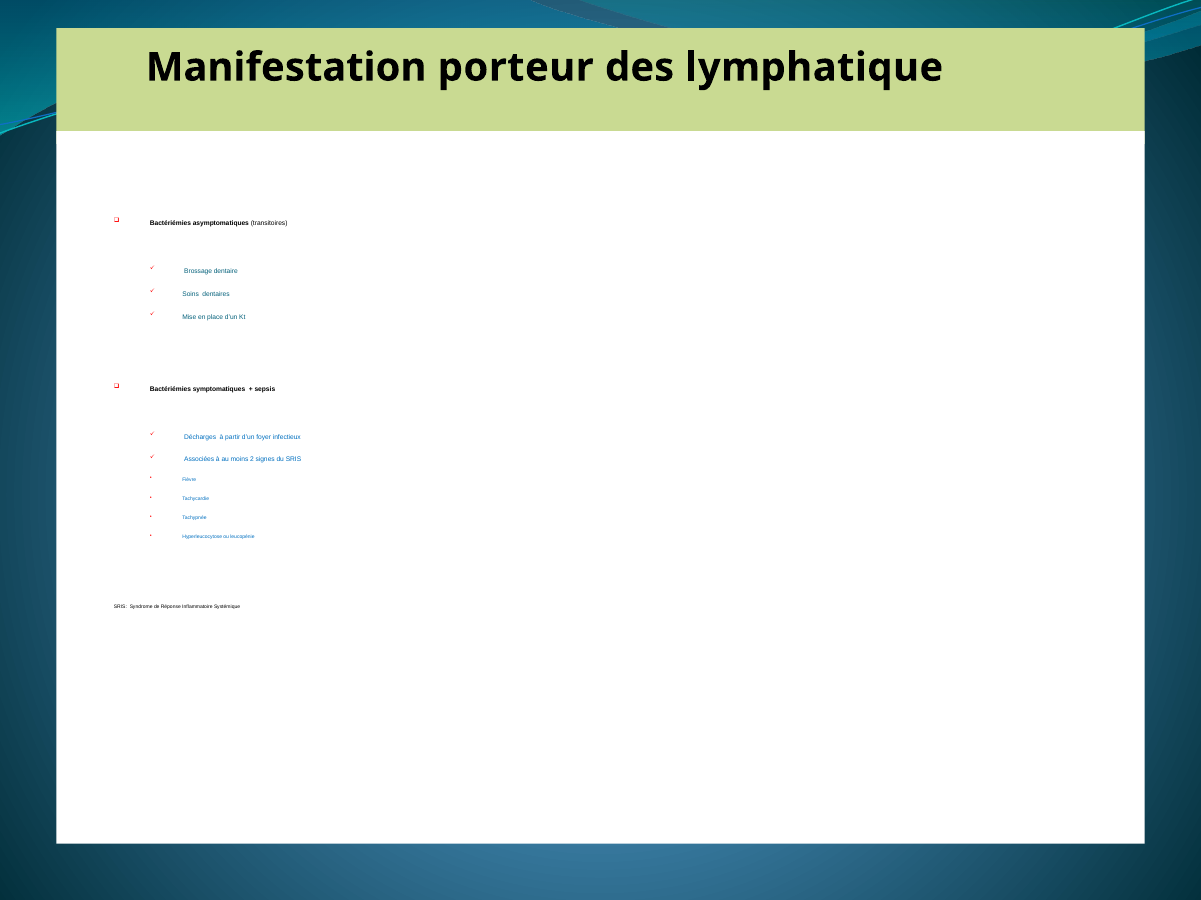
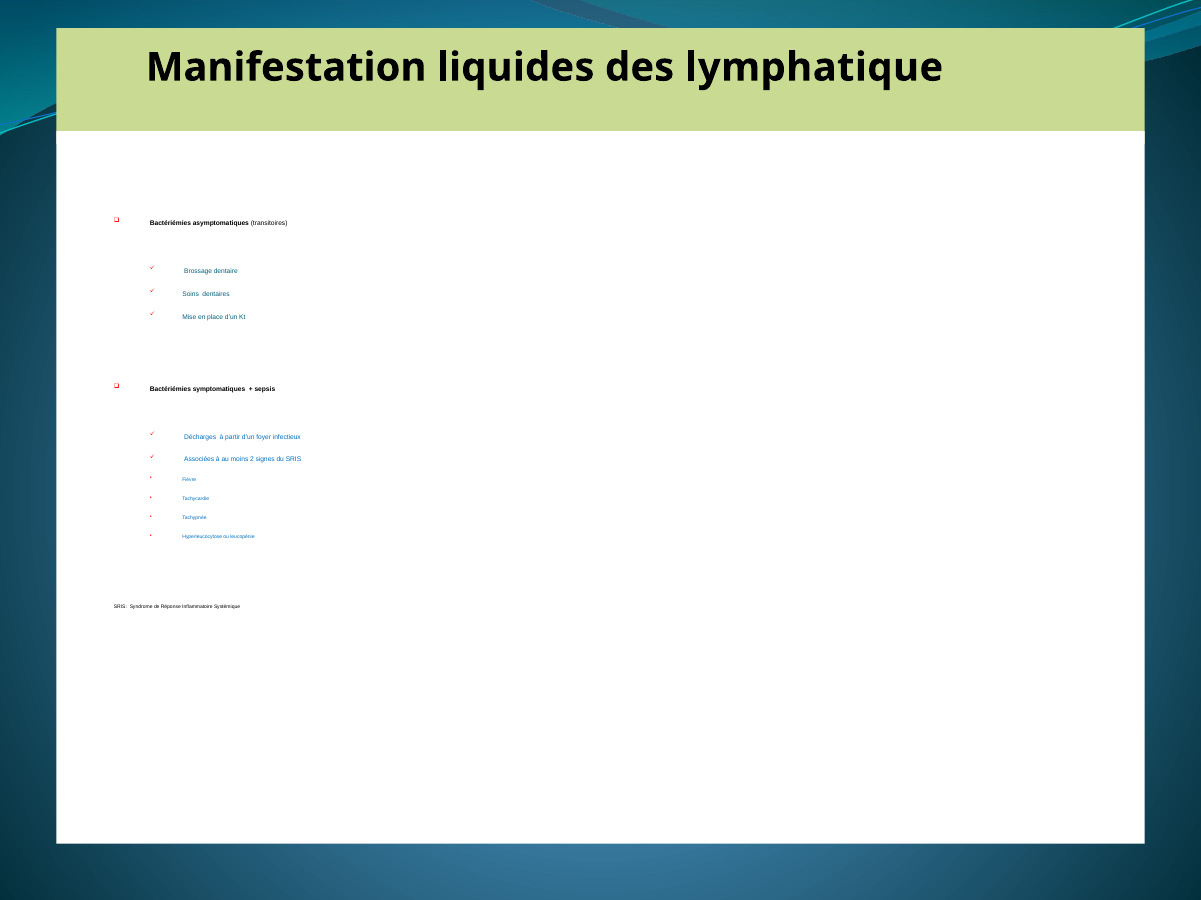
porteur: porteur -> liquides
